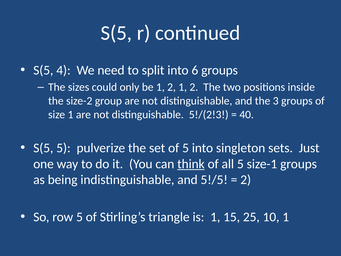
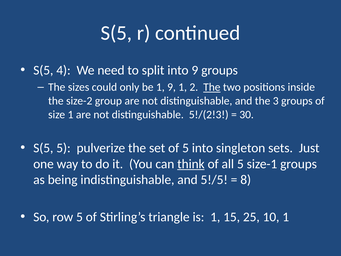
into 6: 6 -> 9
be 1 2: 2 -> 9
The at (212, 87) underline: none -> present
40: 40 -> 30
2 at (246, 180): 2 -> 8
